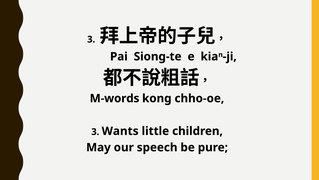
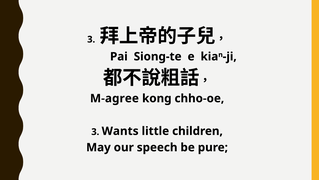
M-words: M-words -> M-agree
